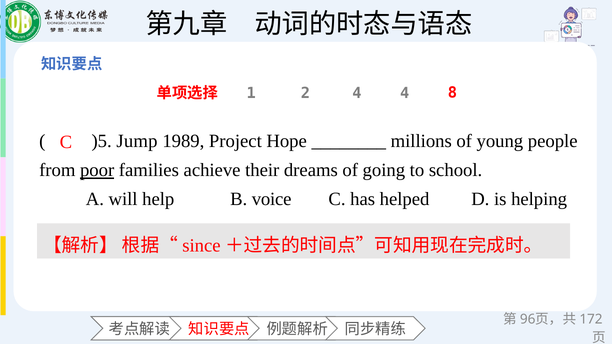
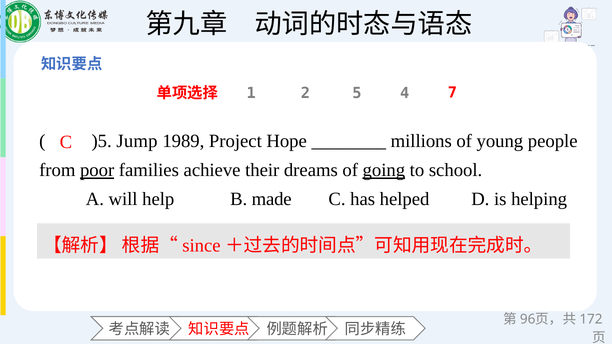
2 4: 4 -> 5
8: 8 -> 7
going underline: none -> present
voice: voice -> made
